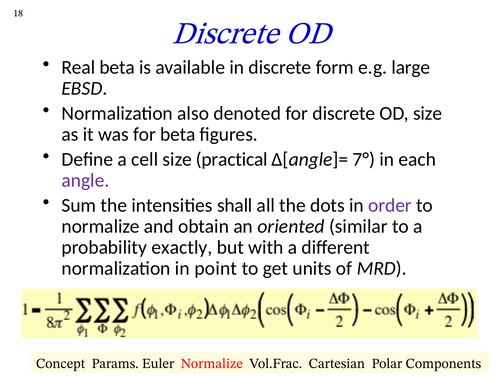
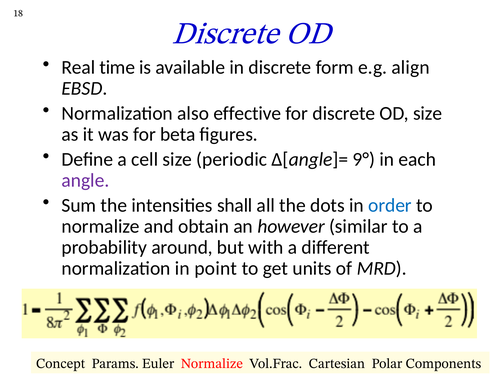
Real beta: beta -> time
large: large -> align
denoted: denoted -> effective
practical: practical -> periodic
7°: 7° -> 9°
order colour: purple -> blue
oriented: oriented -> however
exactly: exactly -> around
